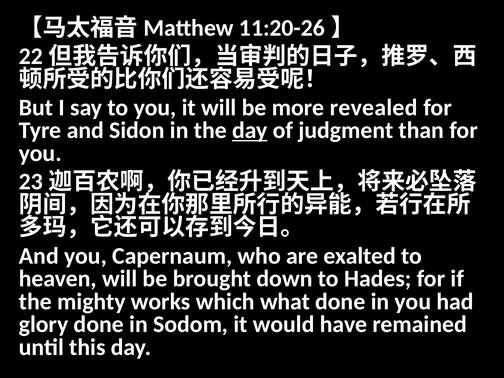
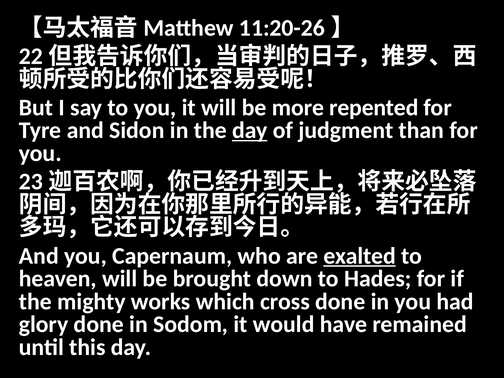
revealed: revealed -> repented
exalted underline: none -> present
what: what -> cross
